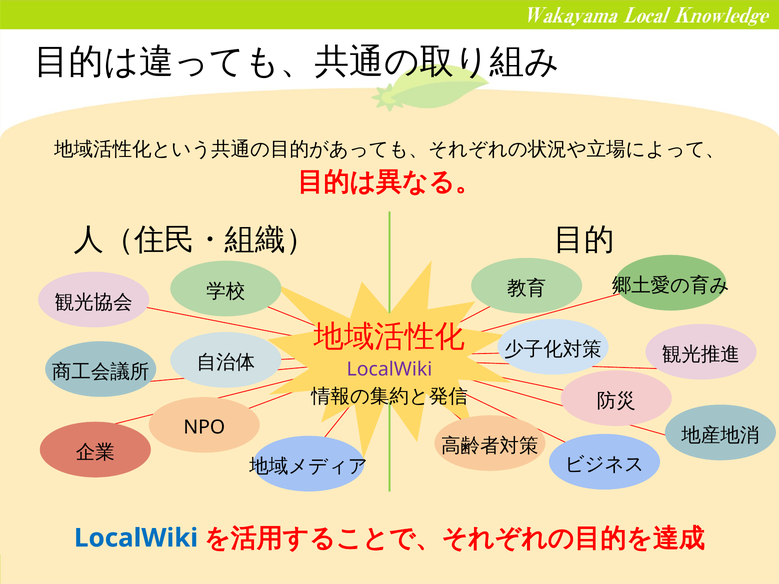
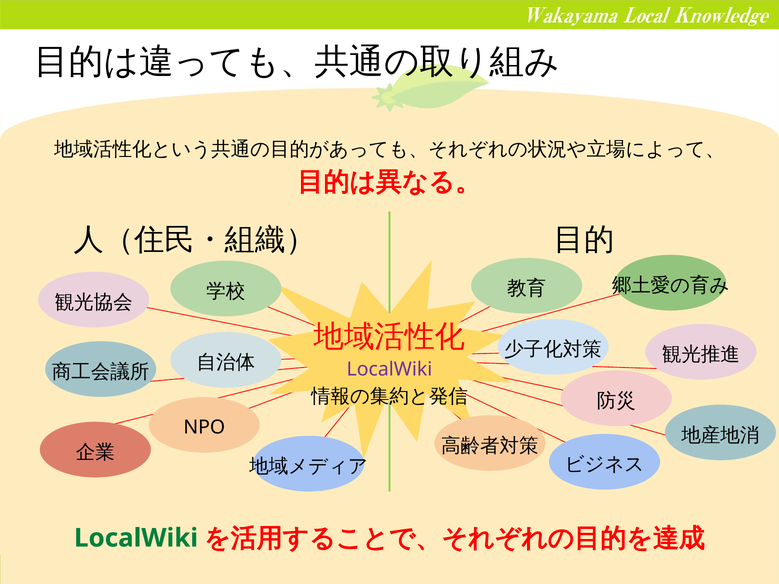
LocalWiki at (136, 538) colour: blue -> green
